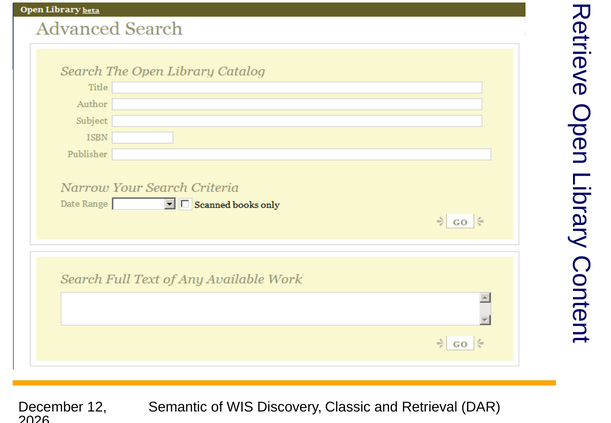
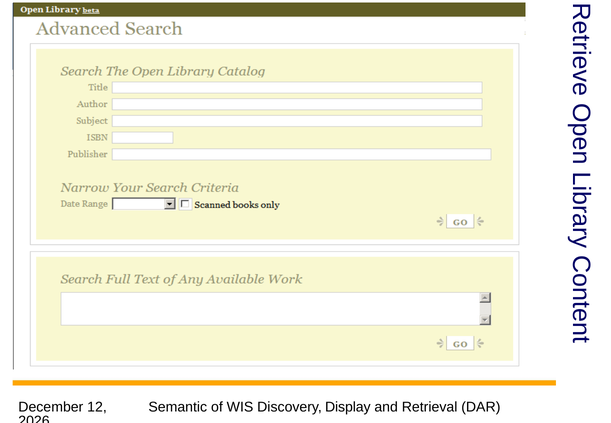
Classic: Classic -> Display
